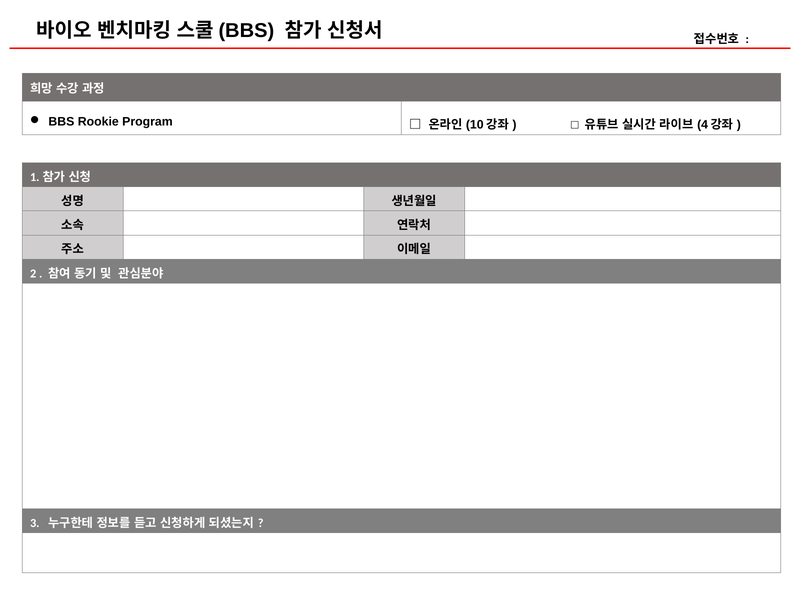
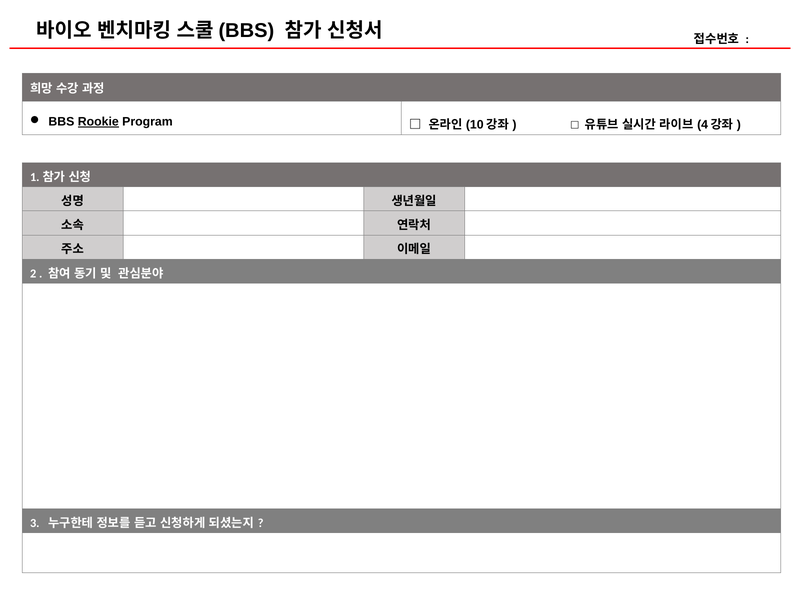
Rookie underline: none -> present
